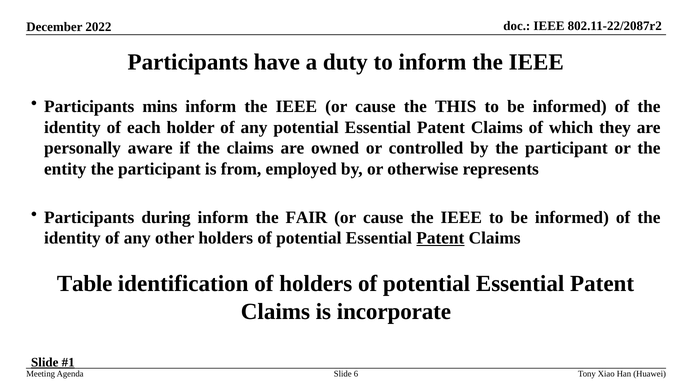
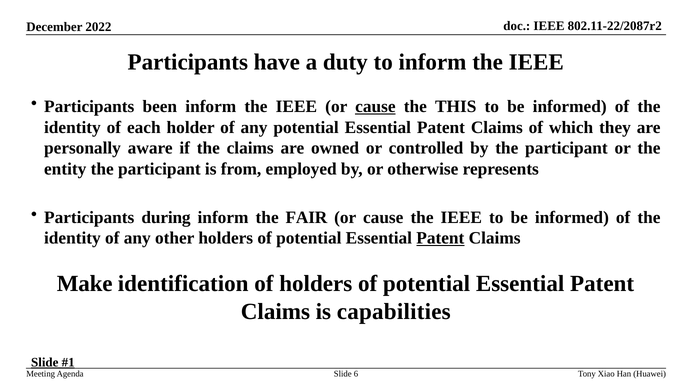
mins: mins -> been
cause at (375, 106) underline: none -> present
Table: Table -> Make
incorporate: incorporate -> capabilities
